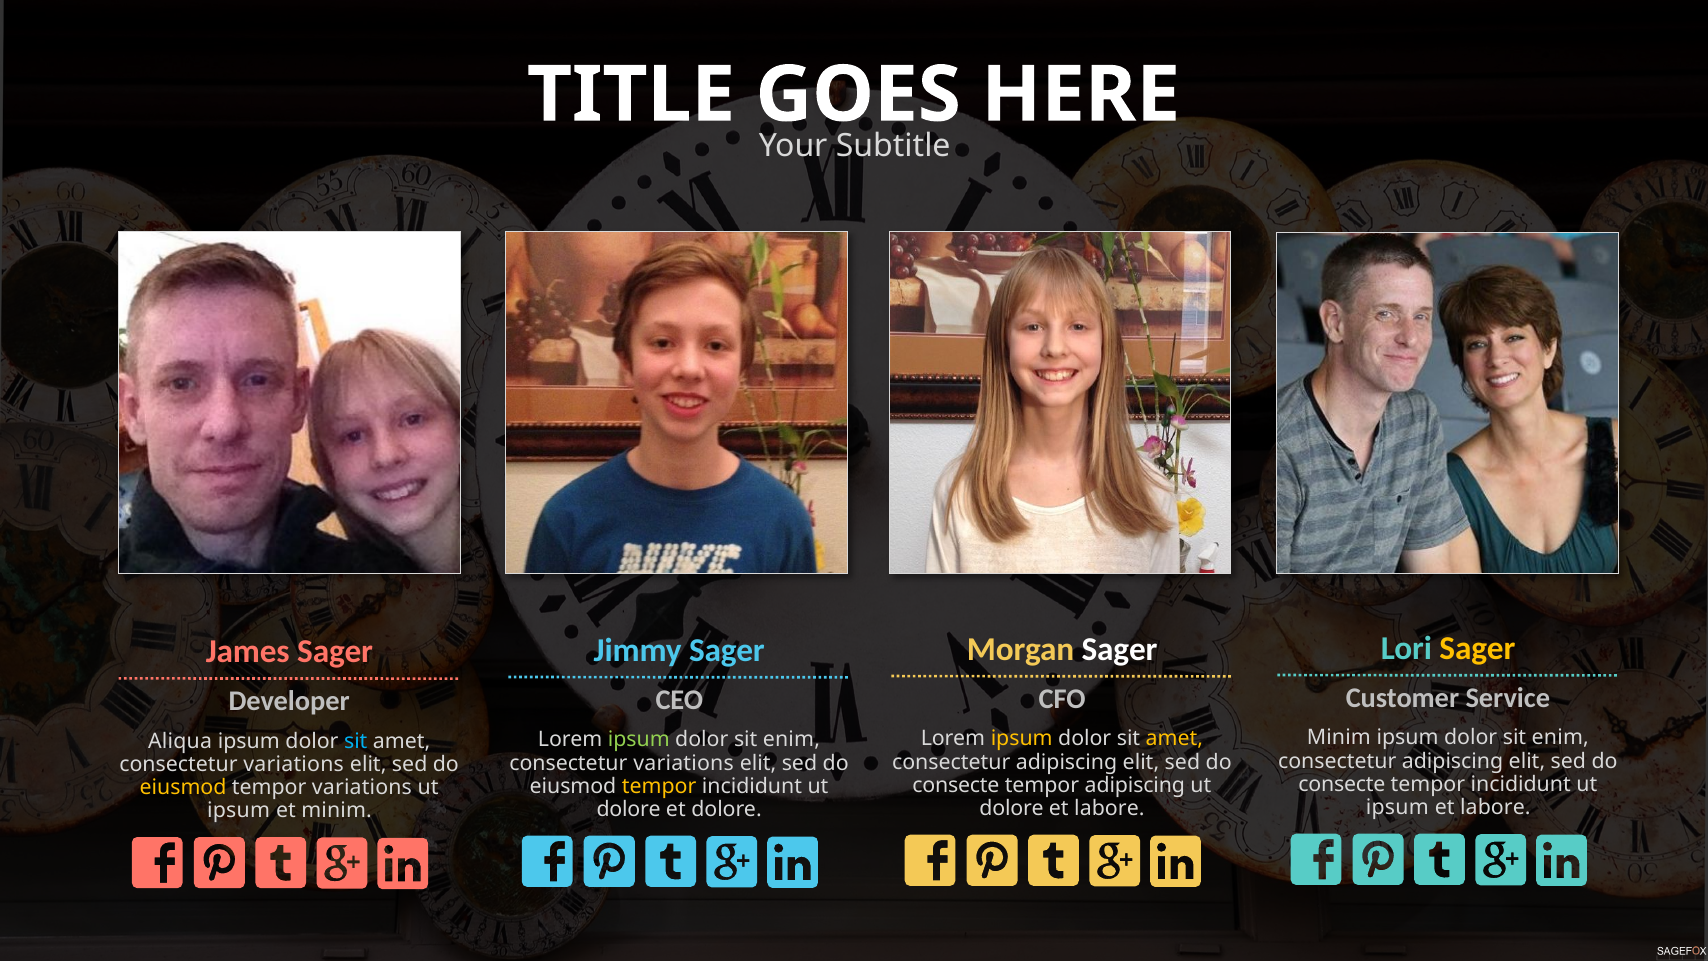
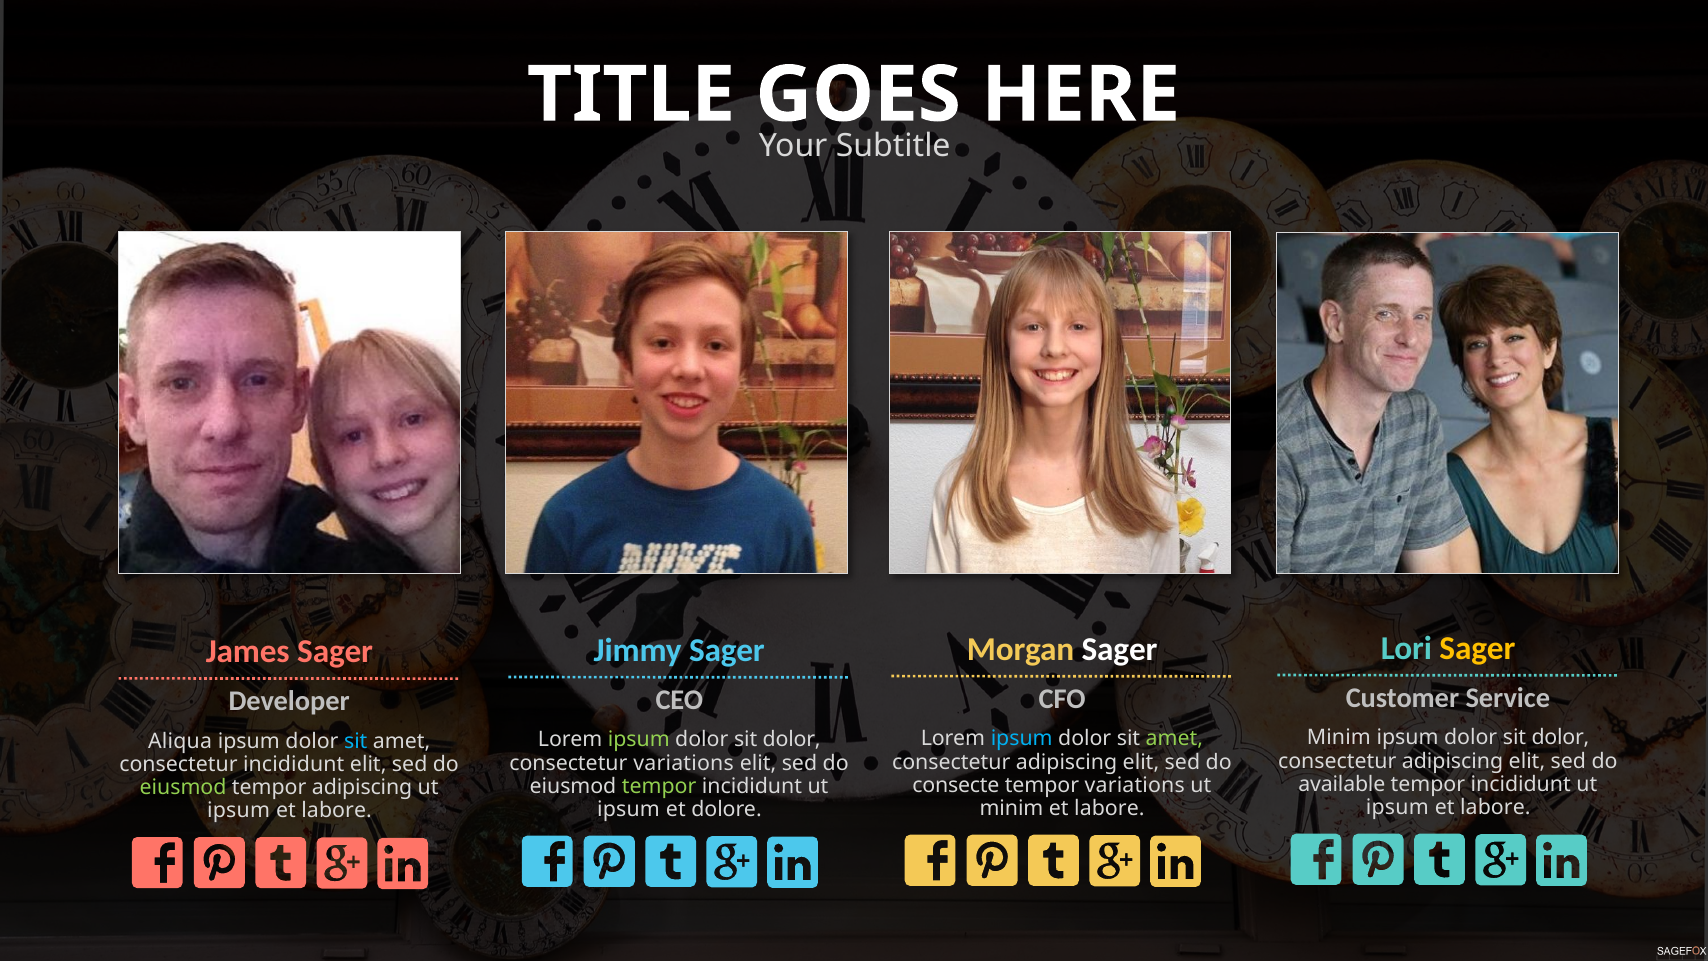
enim at (1560, 738): enim -> dolor
ipsum at (1022, 739) colour: yellow -> light blue
amet at (1174, 739) colour: yellow -> light green
enim at (791, 740): enim -> dolor
variations at (294, 764): variations -> incididunt
consecte at (1342, 784): consecte -> available
tempor adipiscing: adipiscing -> variations
tempor at (659, 786) colour: yellow -> light green
eiusmod at (183, 787) colour: yellow -> light green
tempor variations: variations -> adipiscing
dolore at (1012, 808): dolore -> minim
dolore at (629, 809): dolore -> ipsum
minim at (337, 810): minim -> labore
